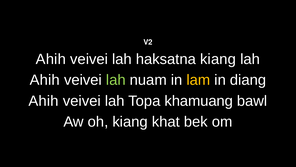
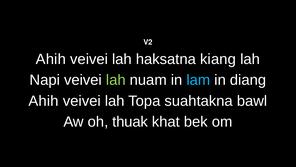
Ahih at (45, 80): Ahih -> Napi
lam colour: yellow -> light blue
khamuang: khamuang -> suahtakna
oh kiang: kiang -> thuak
